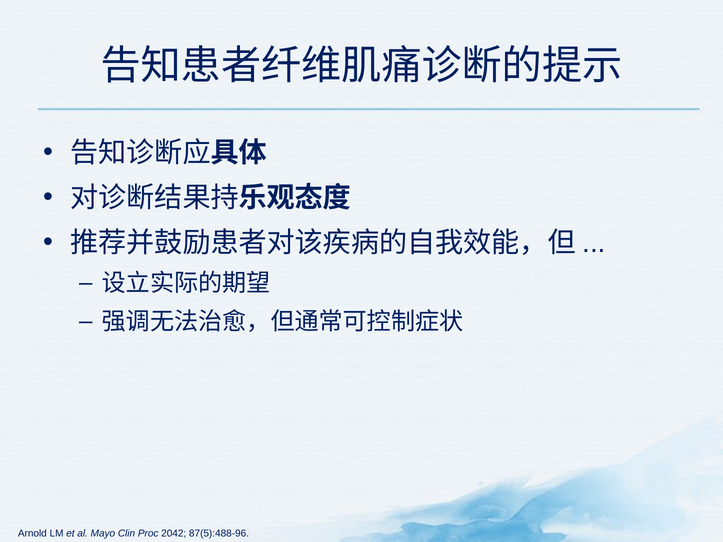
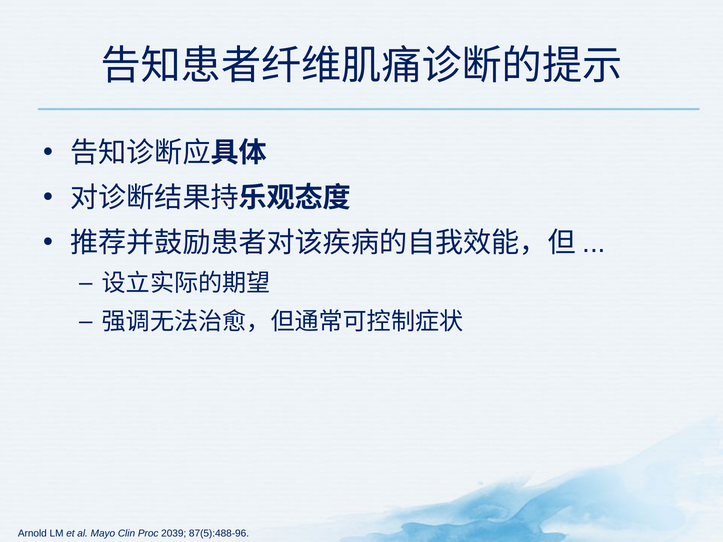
2042: 2042 -> 2039
